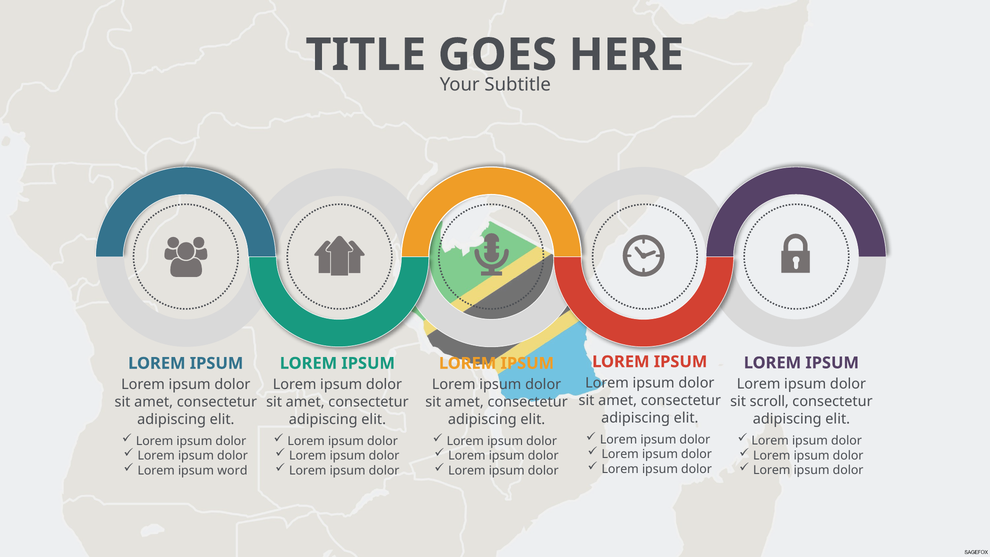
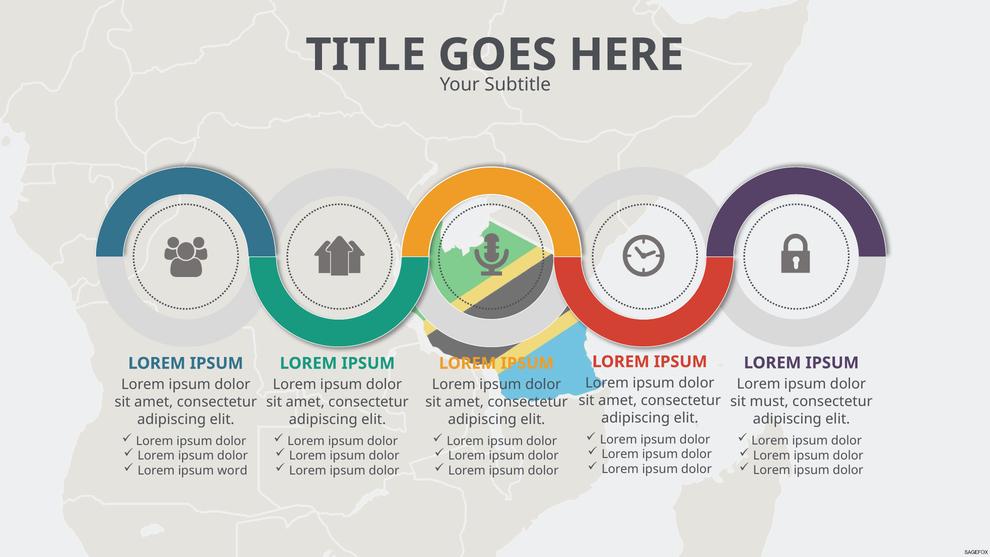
scroll: scroll -> must
